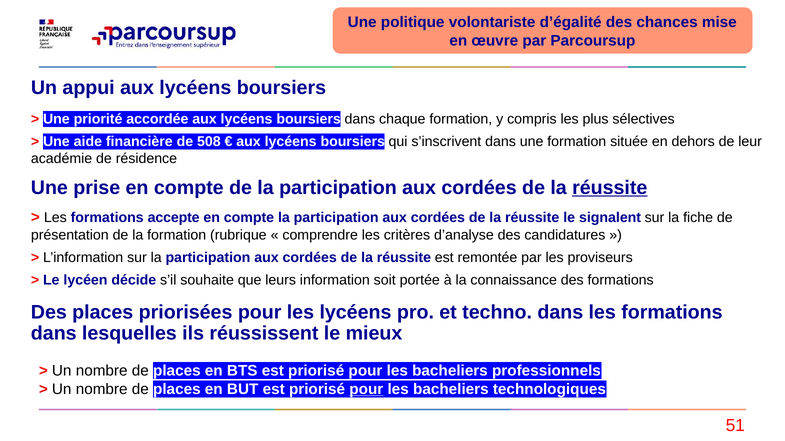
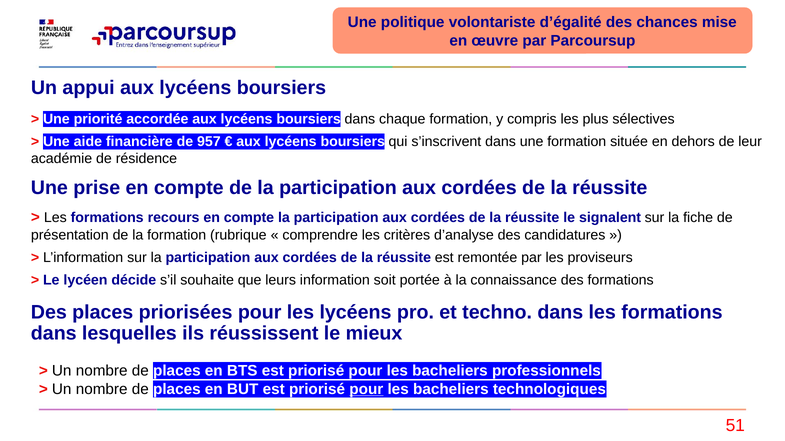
508: 508 -> 957
réussite at (610, 188) underline: present -> none
accepte: accepte -> recours
